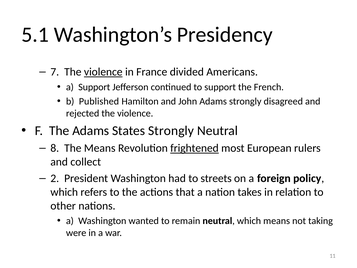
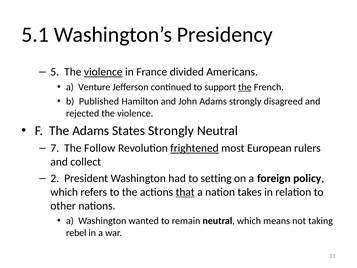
7: 7 -> 5
a Support: Support -> Venture
the at (245, 87) underline: none -> present
8: 8 -> 7
The Means: Means -> Follow
streets: streets -> setting
that underline: none -> present
were: were -> rebel
